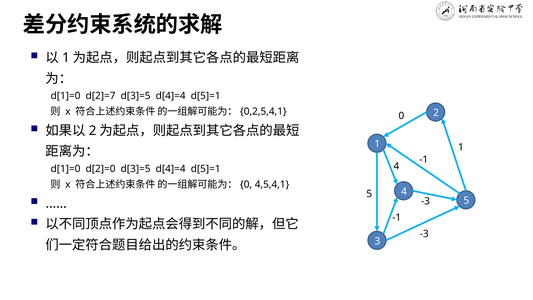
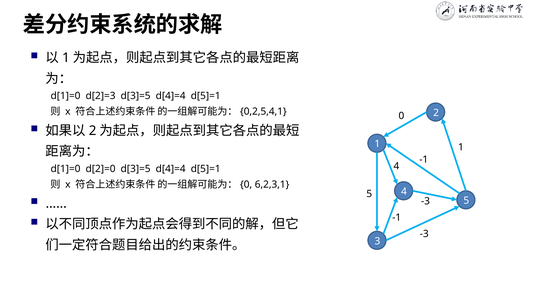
d[2]=7: d[2]=7 -> d[2]=3
4,5,4,1: 4,5,4,1 -> 6,2,3,1
